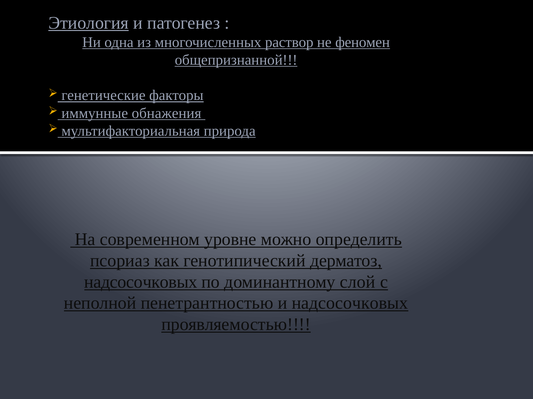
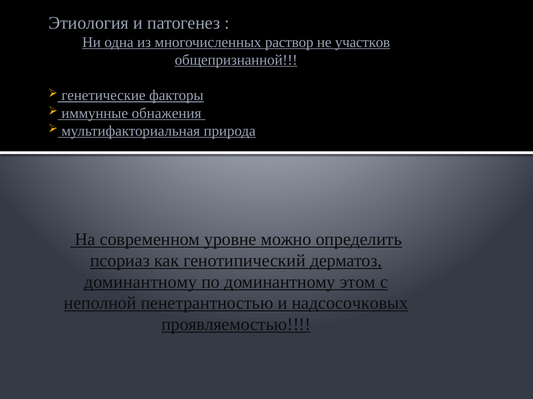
Этиология underline: present -> none
феномен: феномен -> участков
надсосочковых at (141, 282): надсосочковых -> доминантному
слой: слой -> этом
